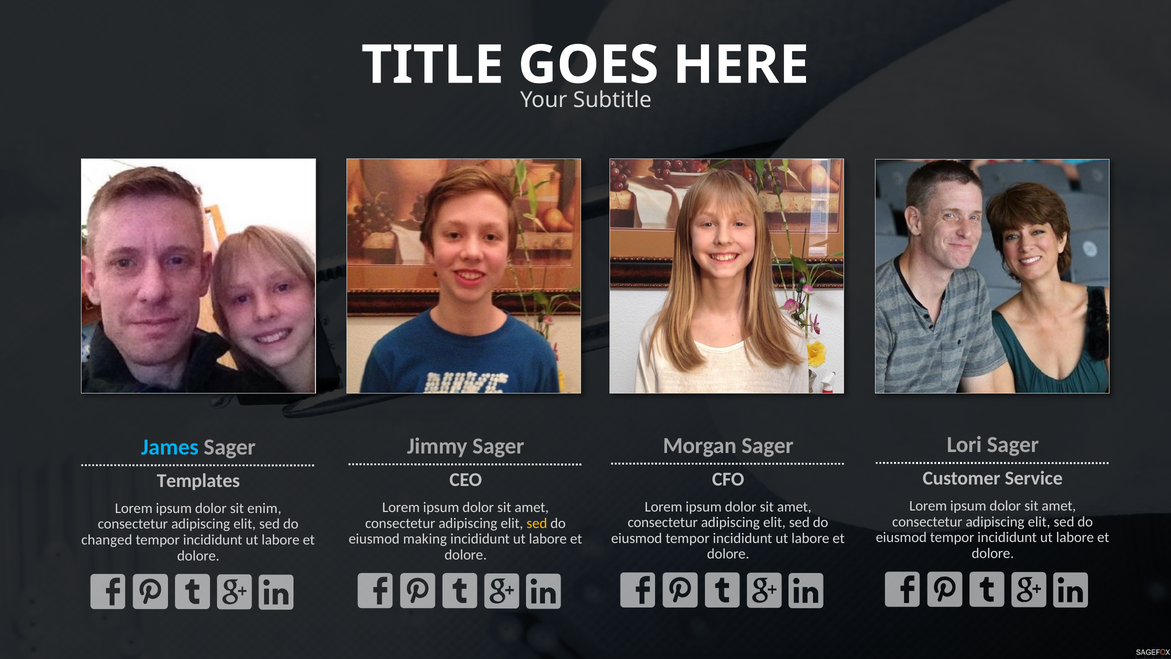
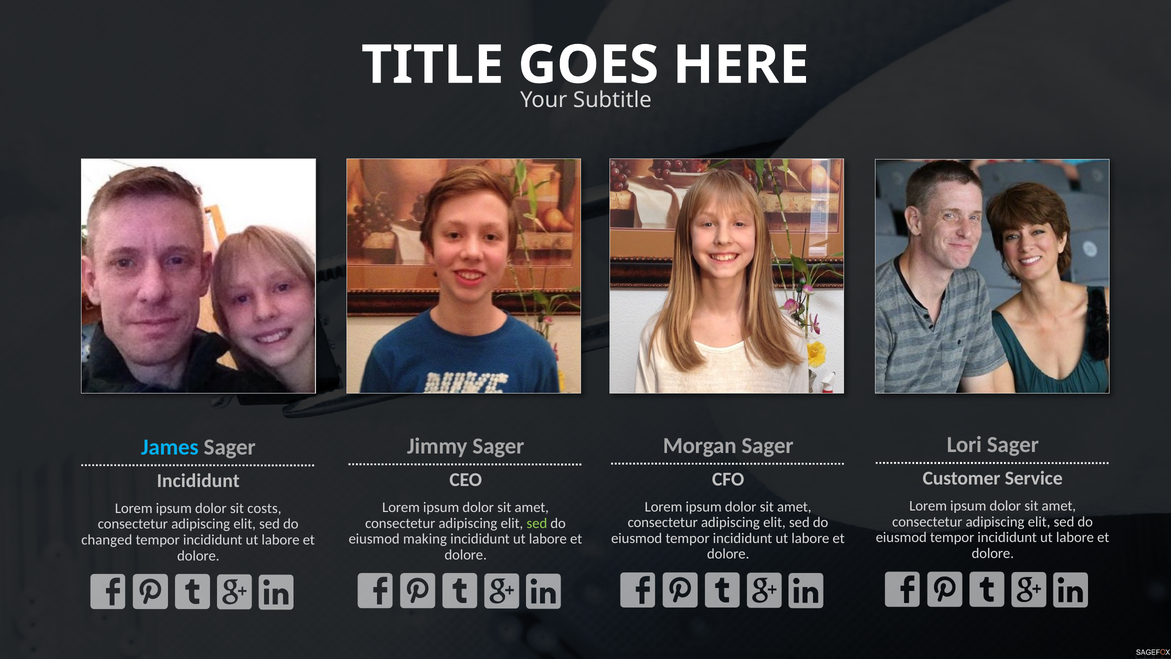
Templates at (198, 481): Templates -> Incididunt
enim: enim -> costs
sed at (537, 523) colour: yellow -> light green
